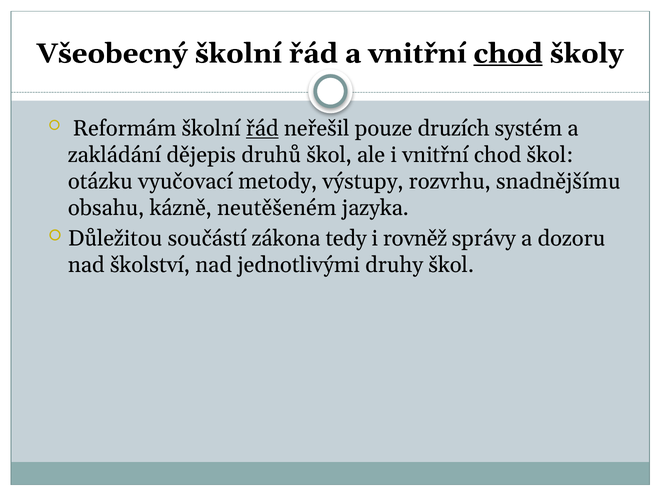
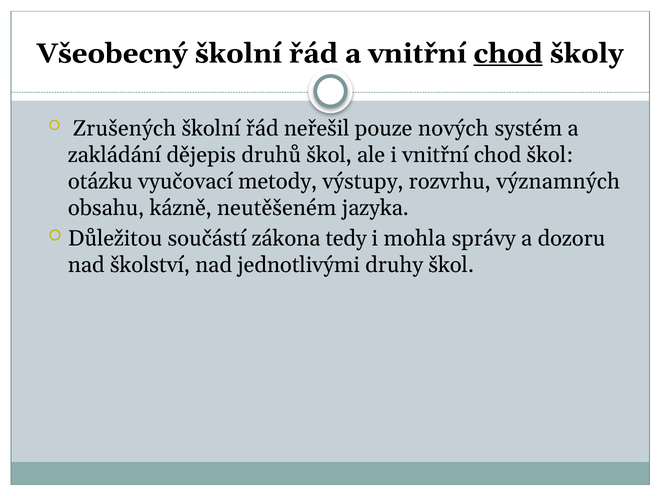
Reformám: Reformám -> Zrušených
řád at (262, 128) underline: present -> none
druzích: druzích -> nových
snadnějšímu: snadnějšímu -> významných
rovněž: rovněž -> mohla
